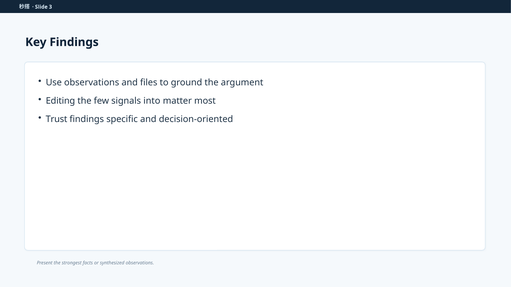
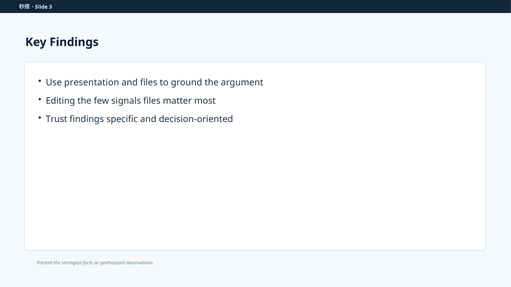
Use observations: observations -> presentation
signals into: into -> files
